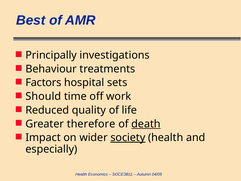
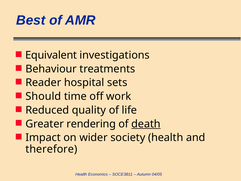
Principally: Principally -> Equivalent
Factors: Factors -> Reader
therefore: therefore -> rendering
society underline: present -> none
especially: especially -> therefore
